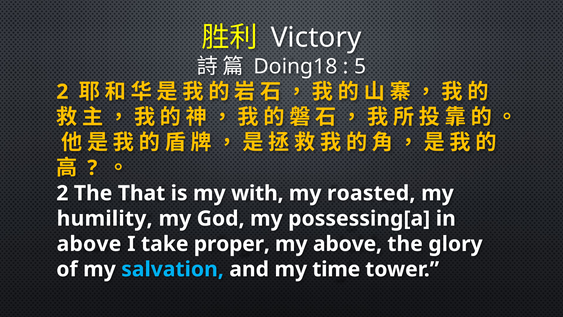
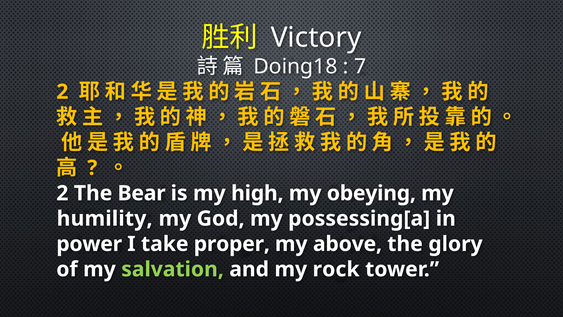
5: 5 -> 7
That: That -> Bear
with: with -> high
roasted: roasted -> obeying
above at (89, 244): above -> power
salvation colour: light blue -> light green
time: time -> rock
